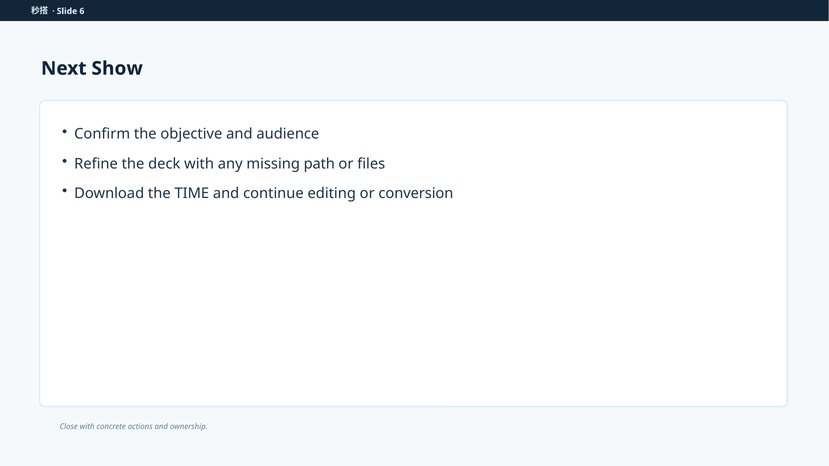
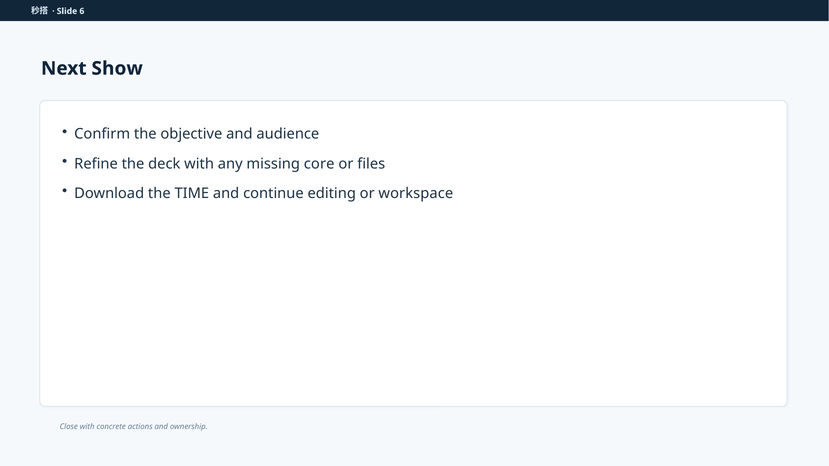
path: path -> core
conversion: conversion -> workspace
